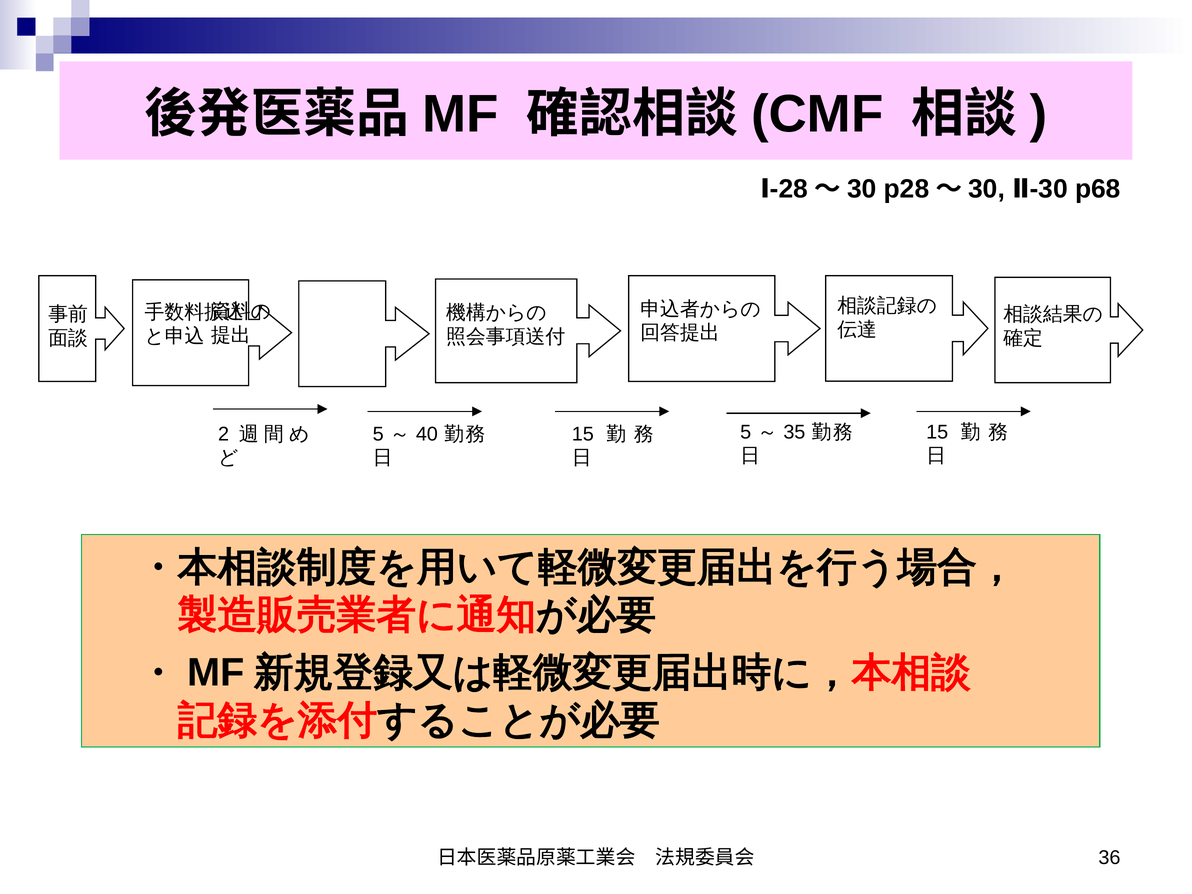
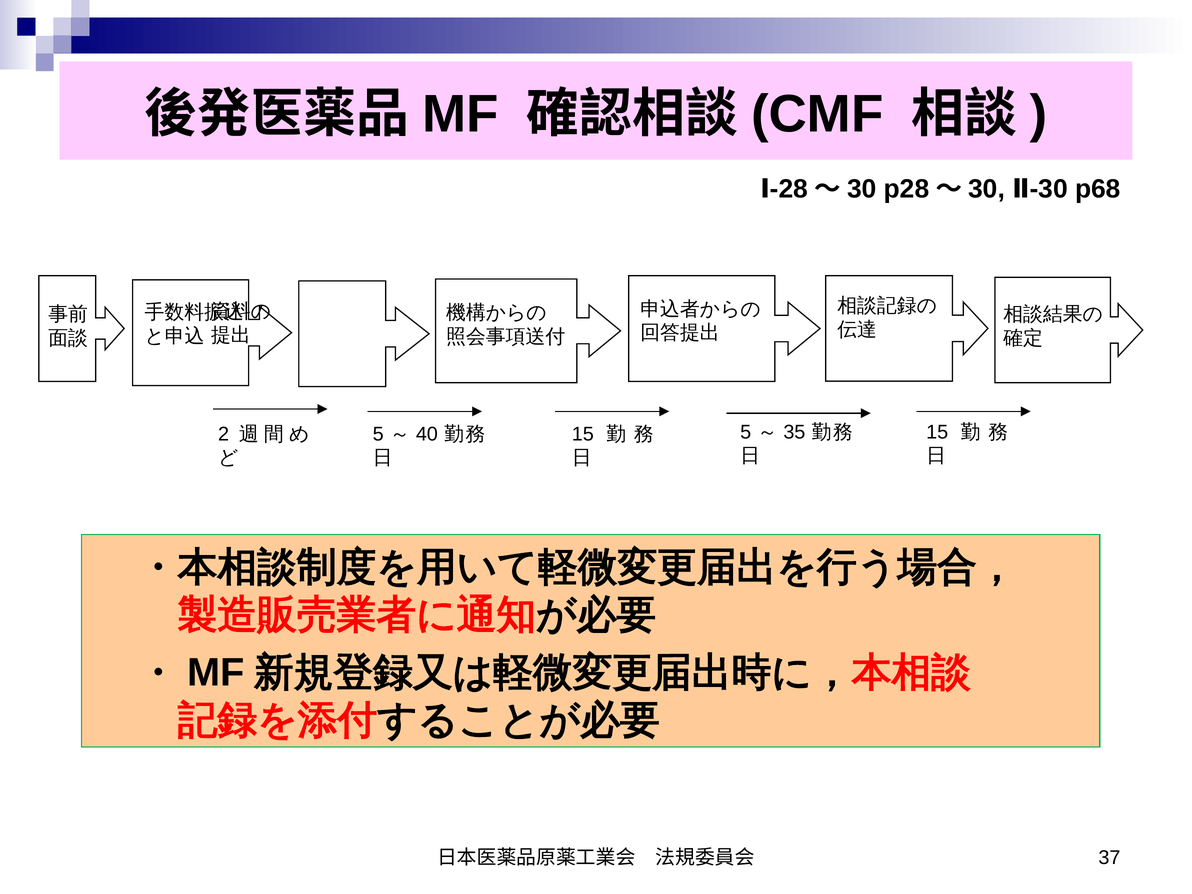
36: 36 -> 37
